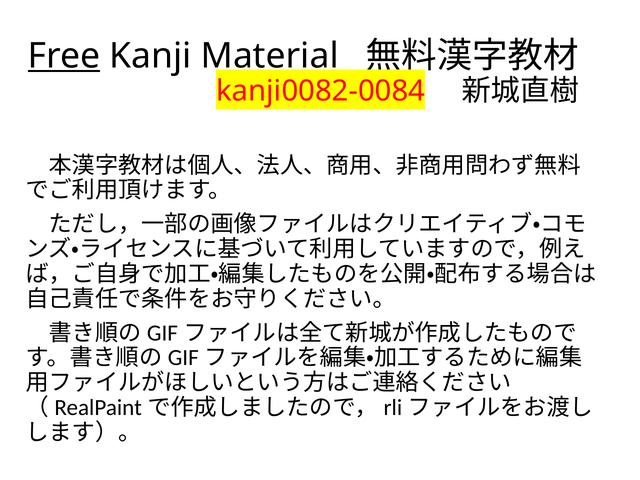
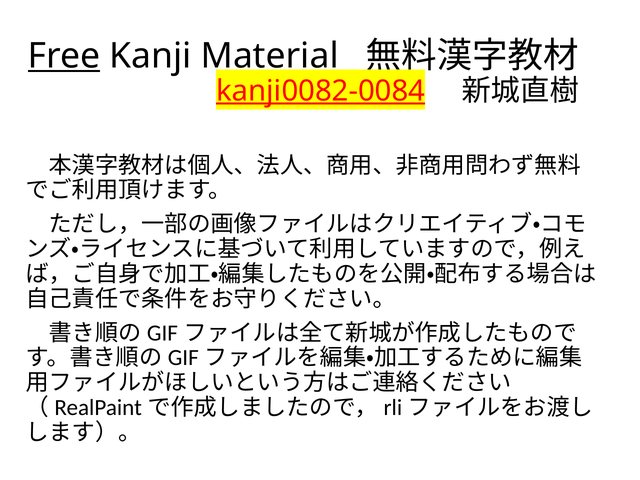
kanji0082-0084 underline: none -> present
